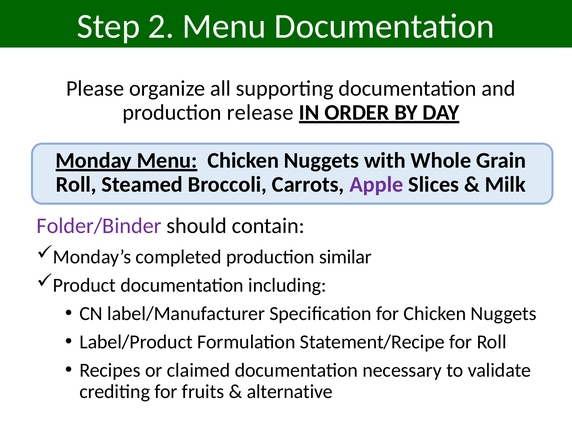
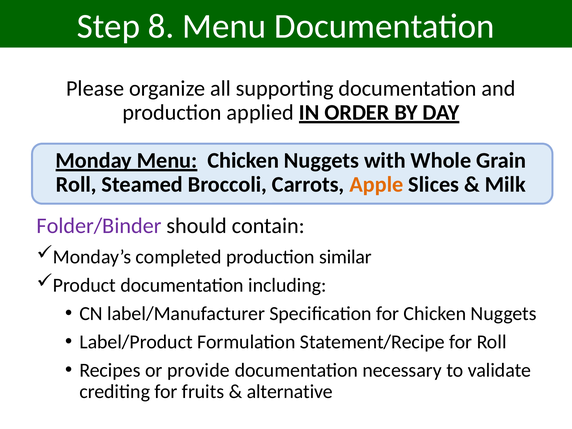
2: 2 -> 8
release: release -> applied
Apple colour: purple -> orange
claimed: claimed -> provide
